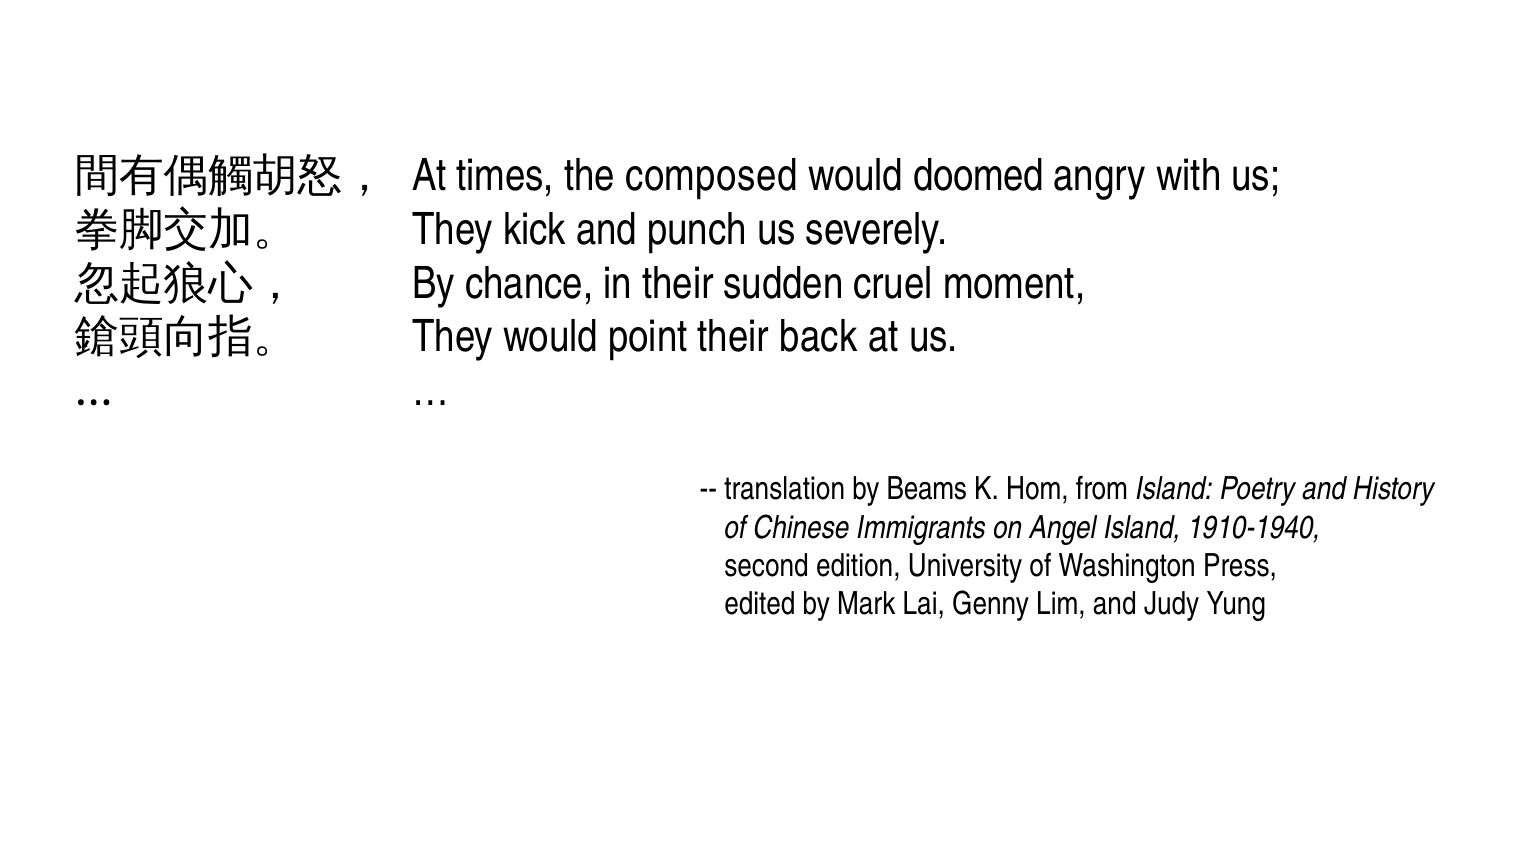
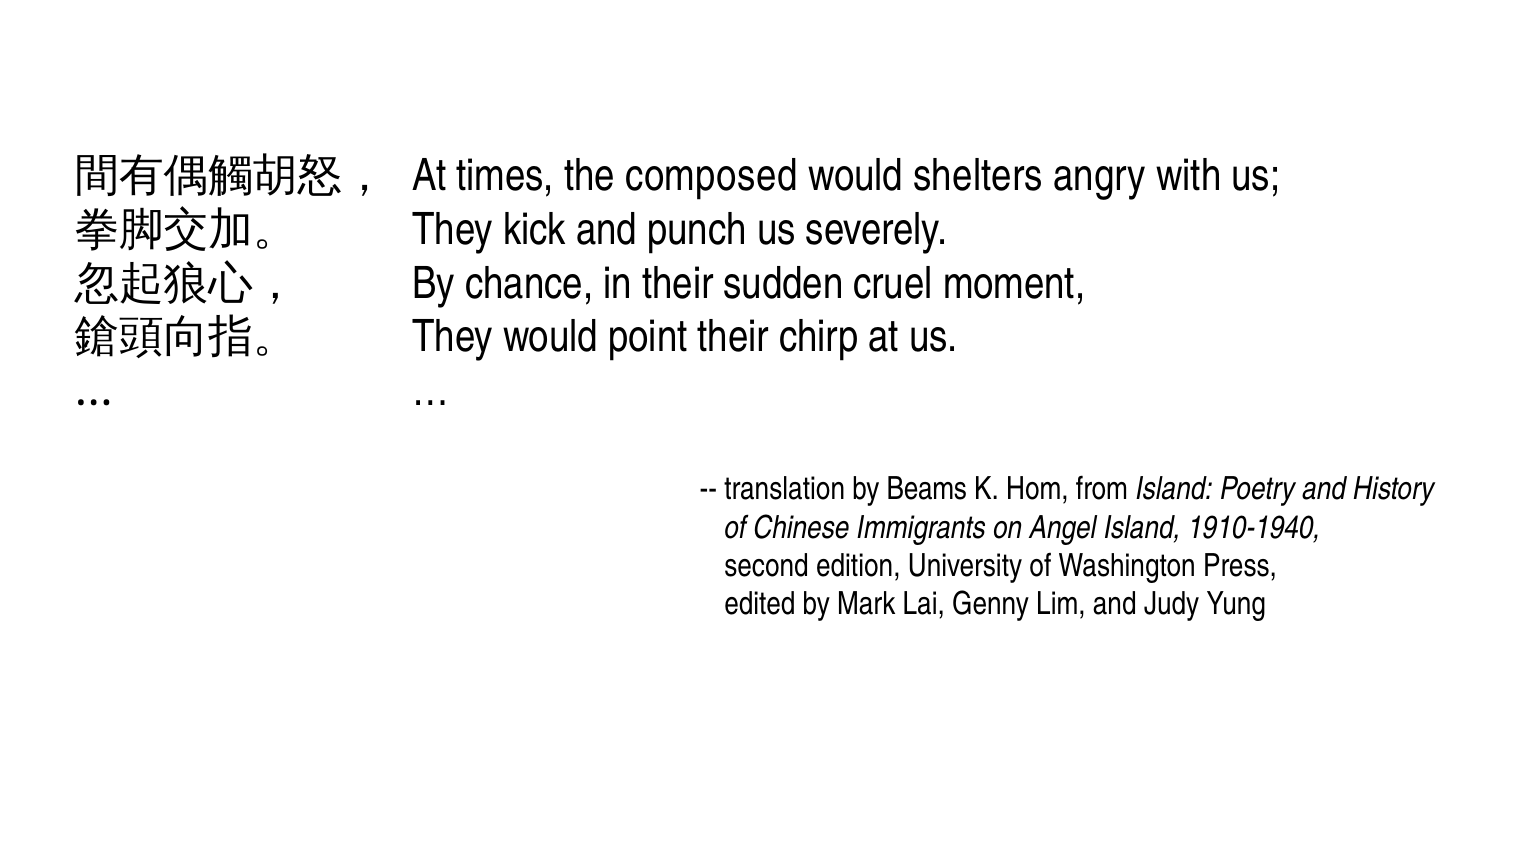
doomed: doomed -> shelters
back: back -> chirp
